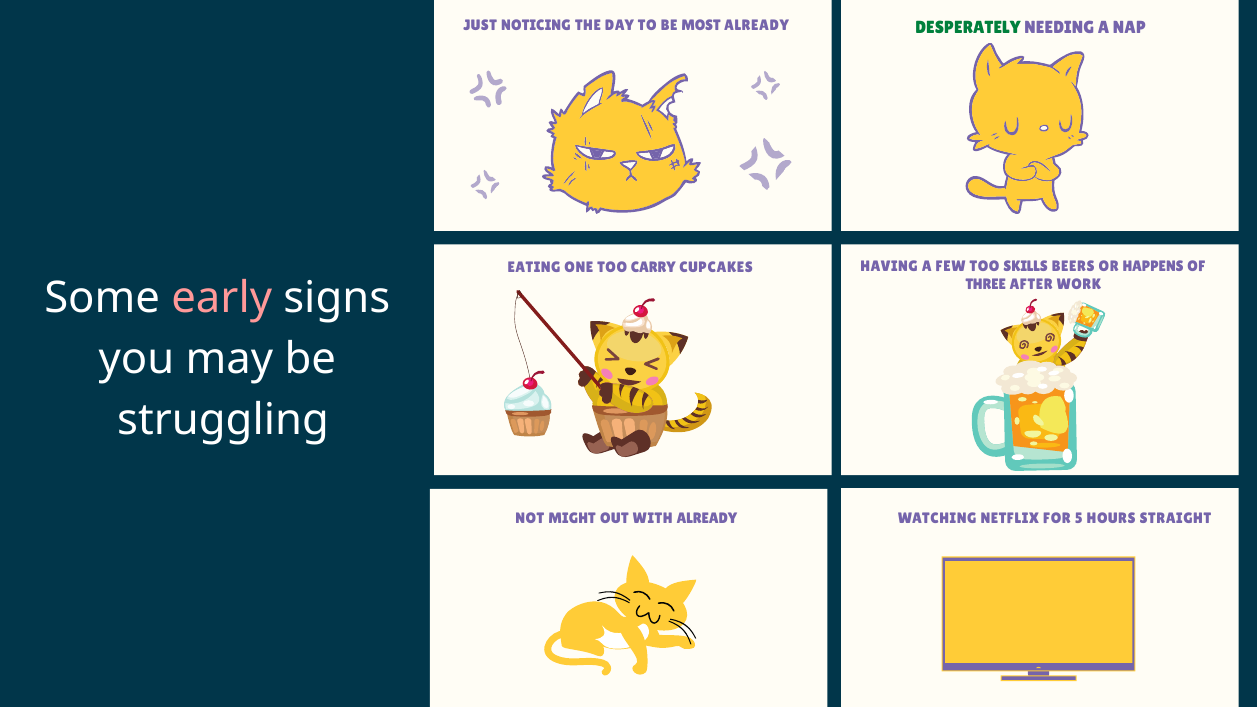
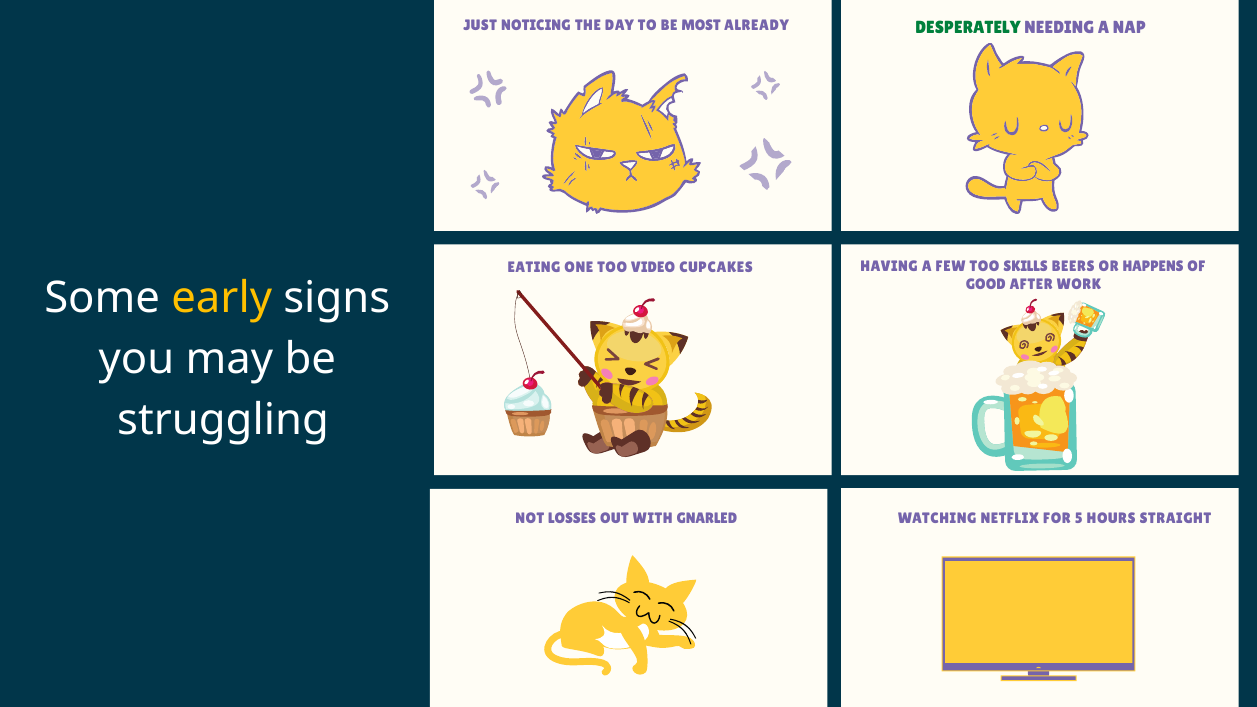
CARRY: CARRY -> VIDEO
THREE: THREE -> GOOD
early colour: pink -> yellow
MIGHT: MIGHT -> LOSSES
WITH ALREADY: ALREADY -> GNARLED
